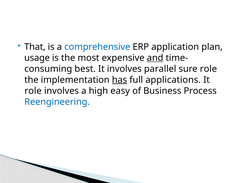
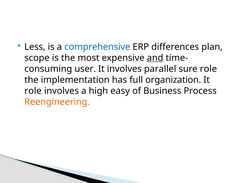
That: That -> Less
application: application -> differences
usage: usage -> scope
best: best -> user
has underline: present -> none
applications: applications -> organization
Reengineering colour: blue -> orange
